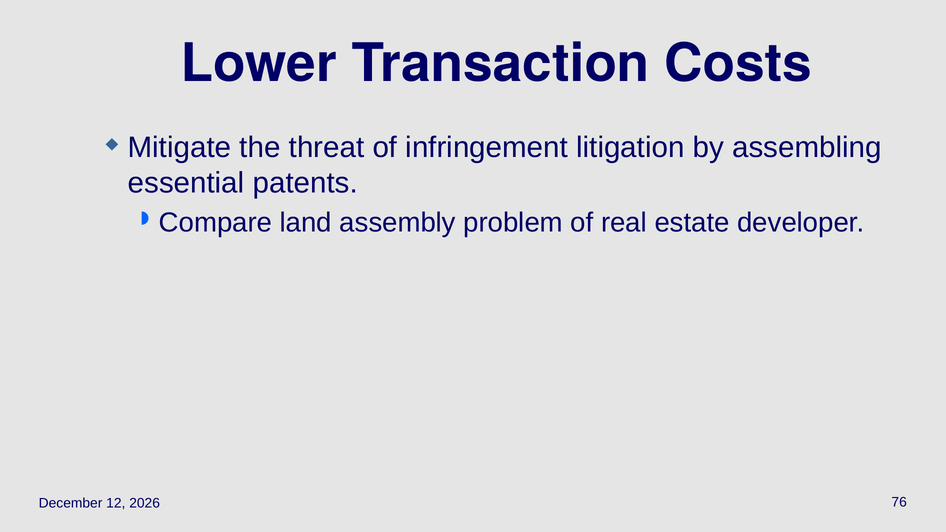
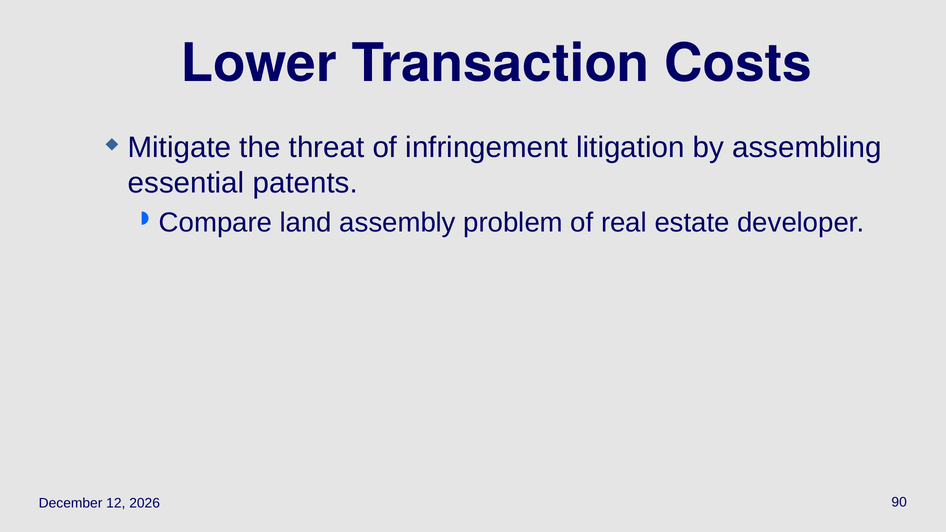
76: 76 -> 90
